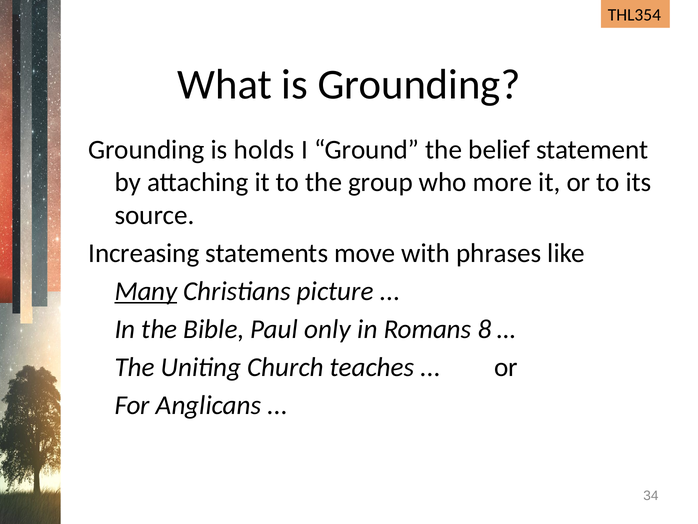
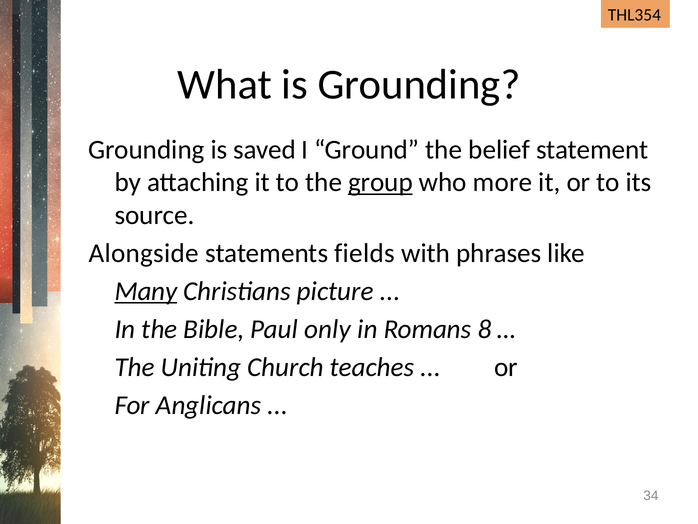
holds: holds -> saved
group underline: none -> present
Increasing: Increasing -> Alongside
move: move -> fields
